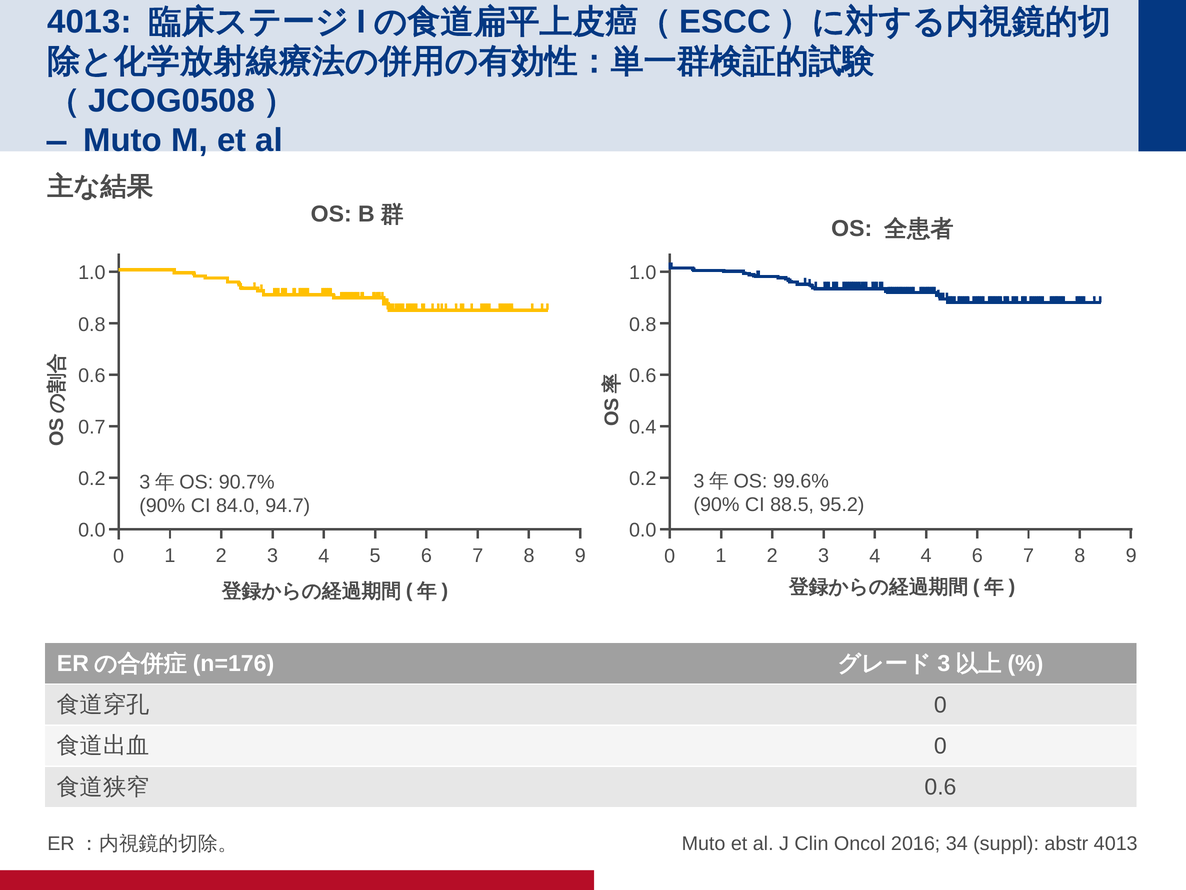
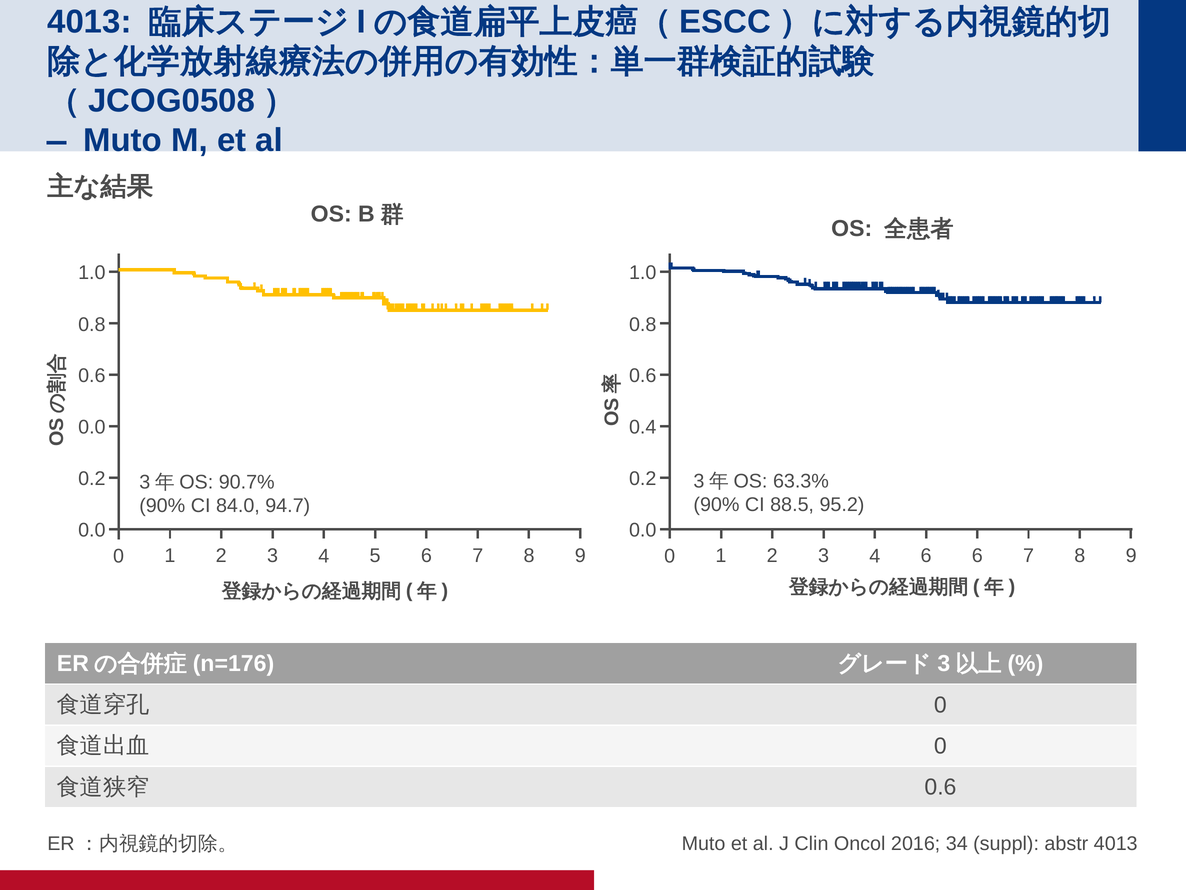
0.7 at (92, 427): 0.7 -> 0.0
99.6%: 99.6% -> 63.3%
4 4: 4 -> 6
